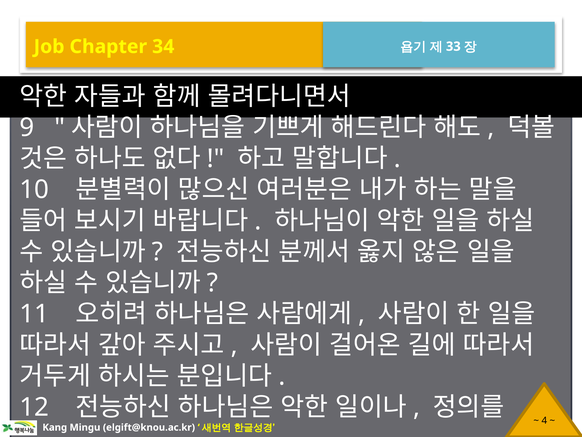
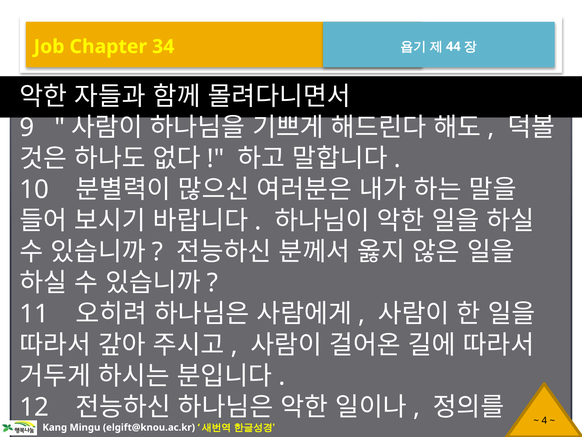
33: 33 -> 44
